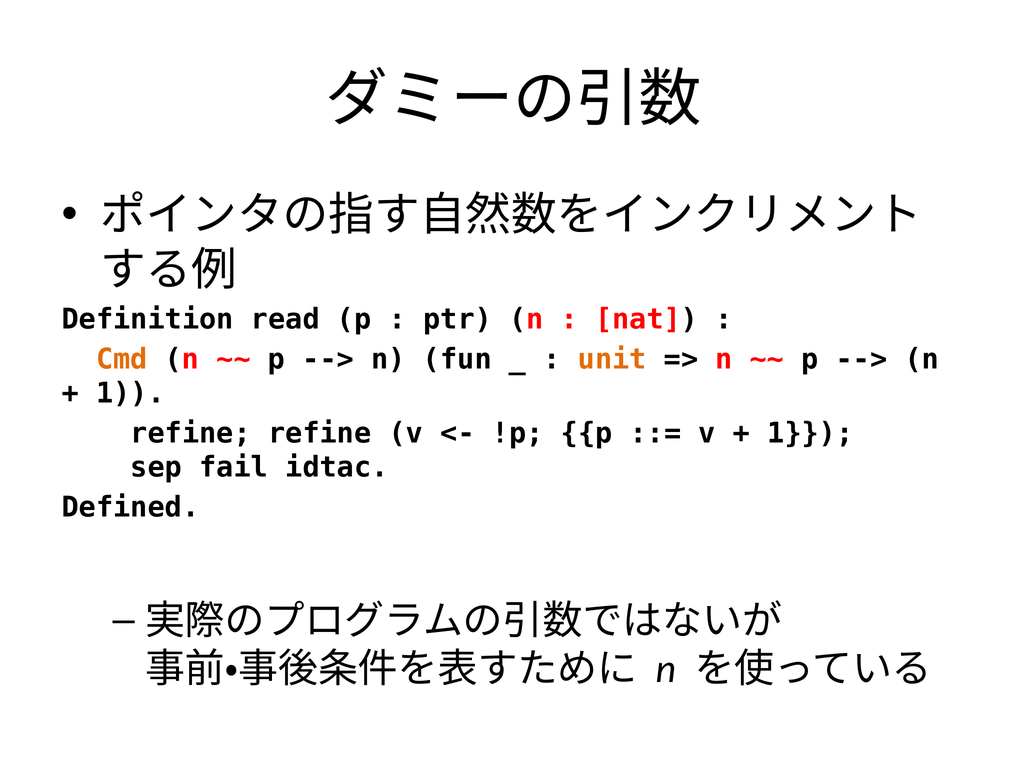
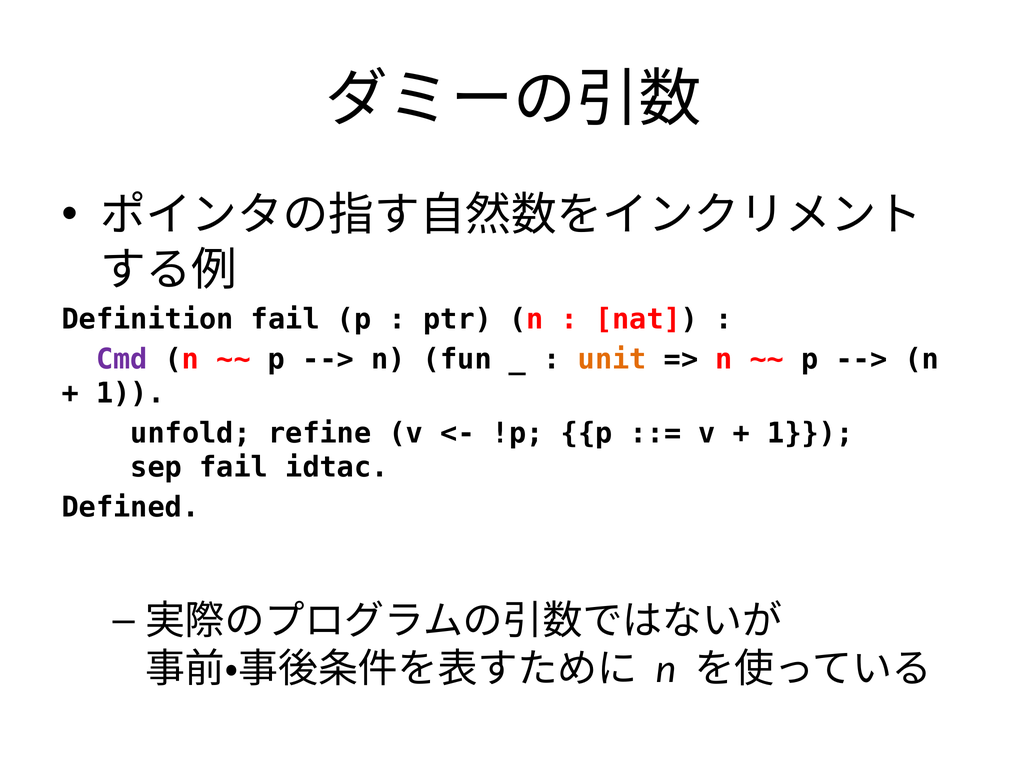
Definition read: read -> fail
Cmd colour: orange -> purple
refine at (191, 433): refine -> unfold
